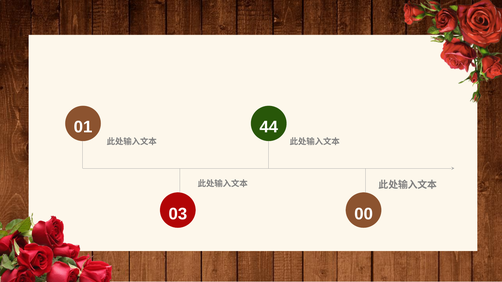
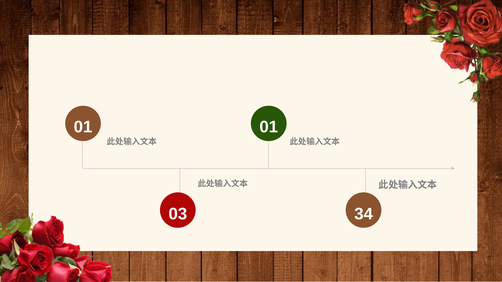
01 44: 44 -> 01
00: 00 -> 34
